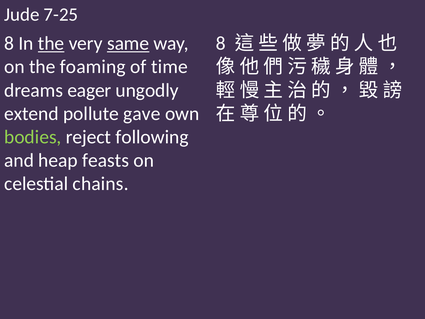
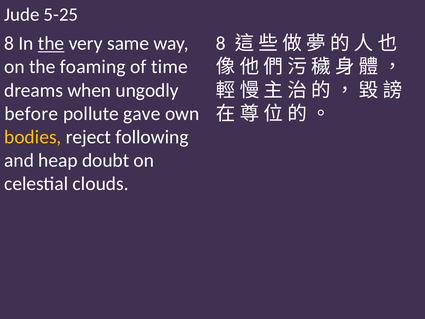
7-25: 7-25 -> 5-25
same underline: present -> none
eager: eager -> when
extend: extend -> before
bodies colour: light green -> yellow
feasts: feasts -> doubt
chains: chains -> clouds
